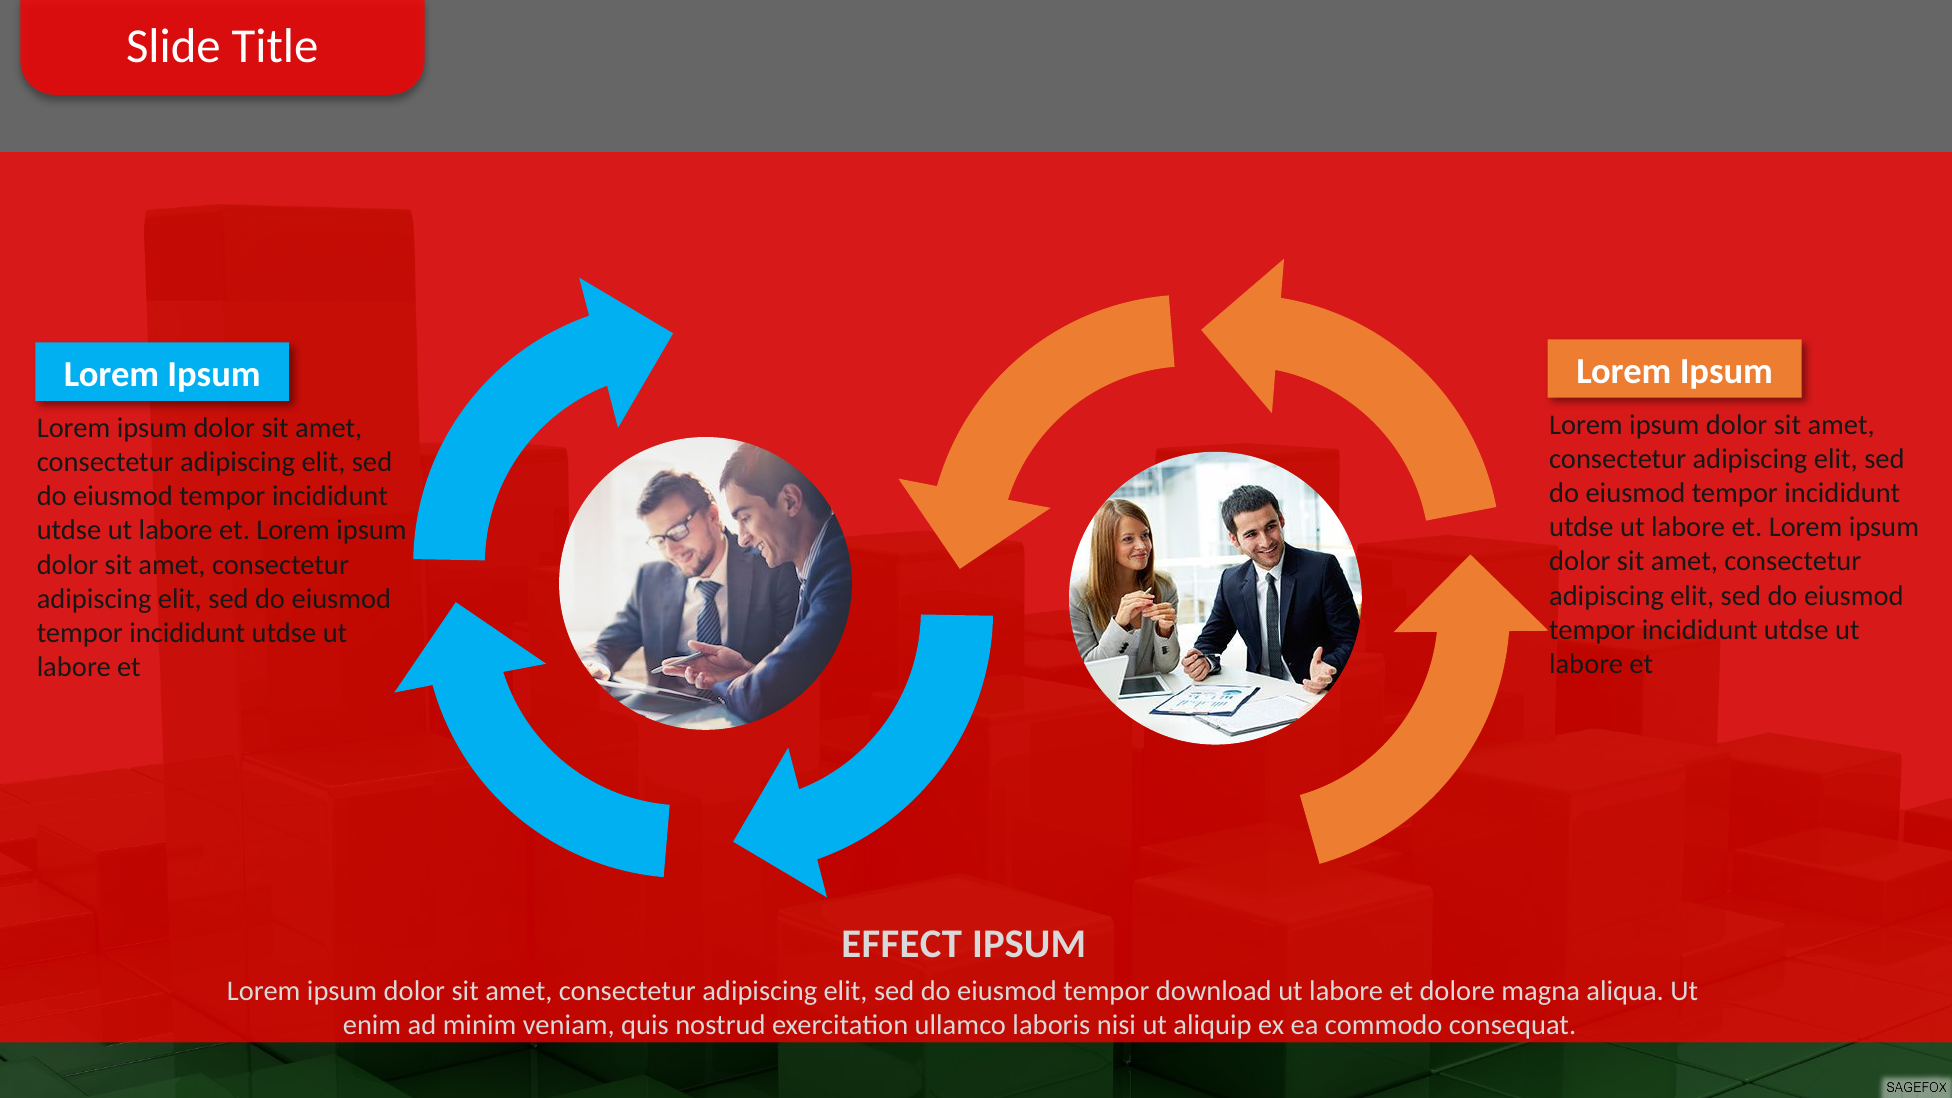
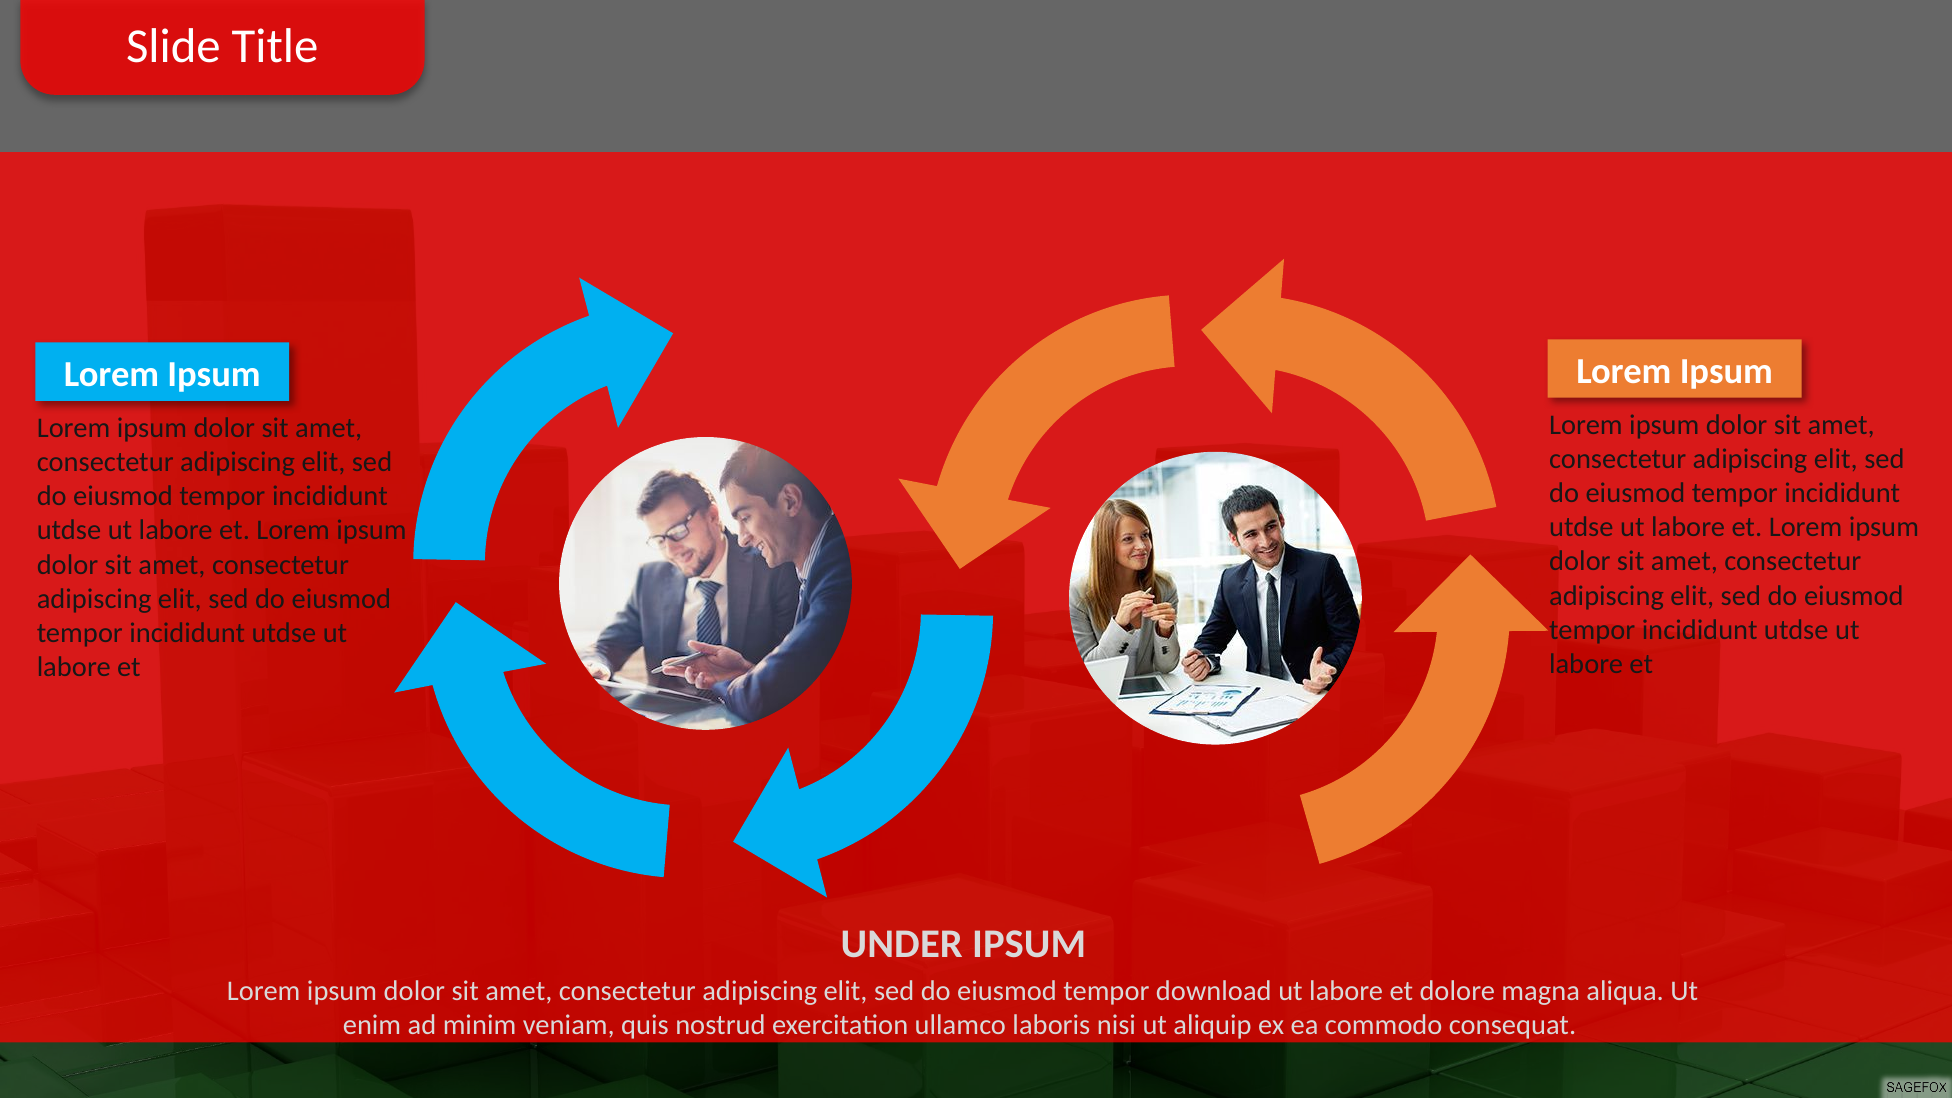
EFFECT: EFFECT -> UNDER
